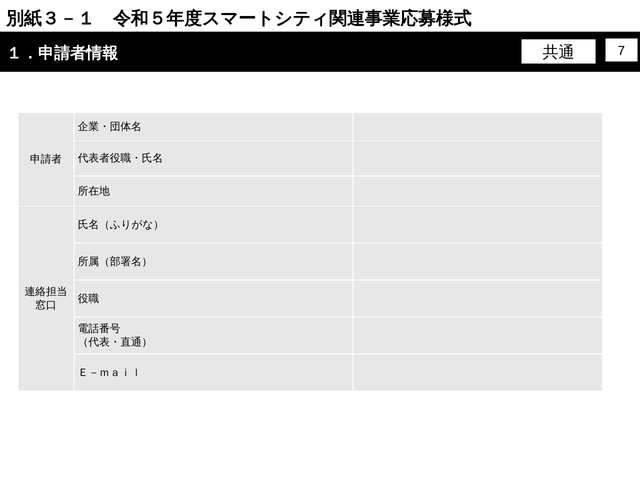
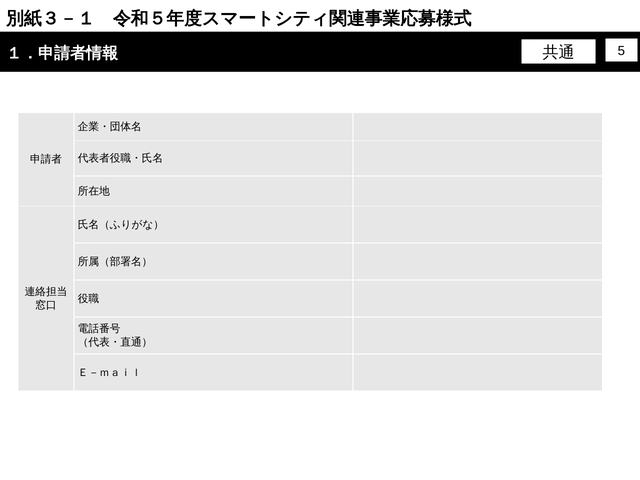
7: 7 -> 5
